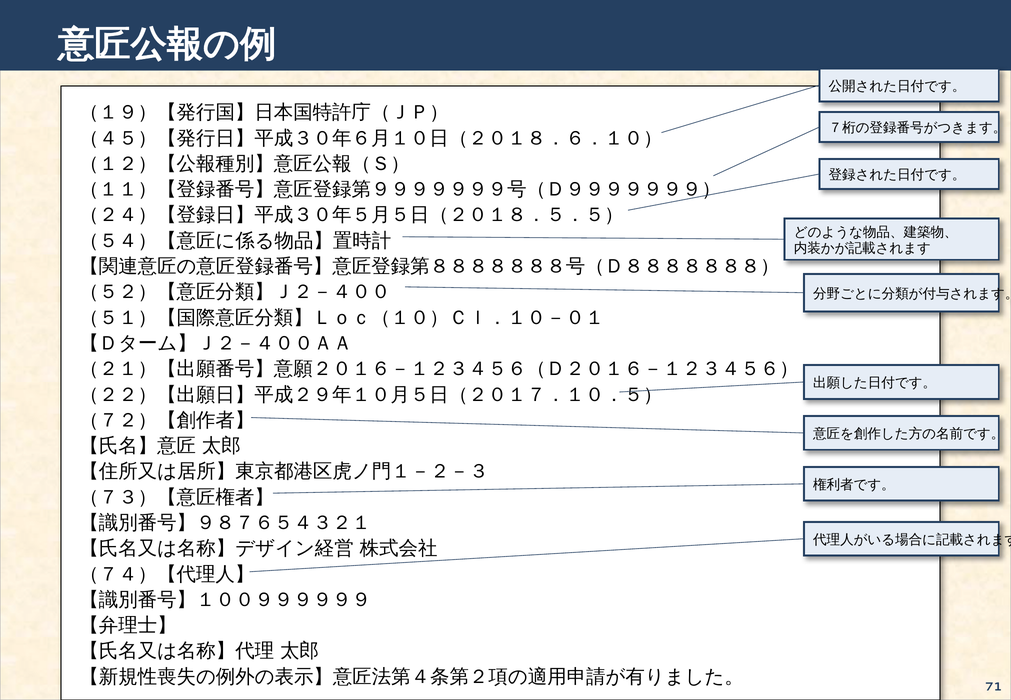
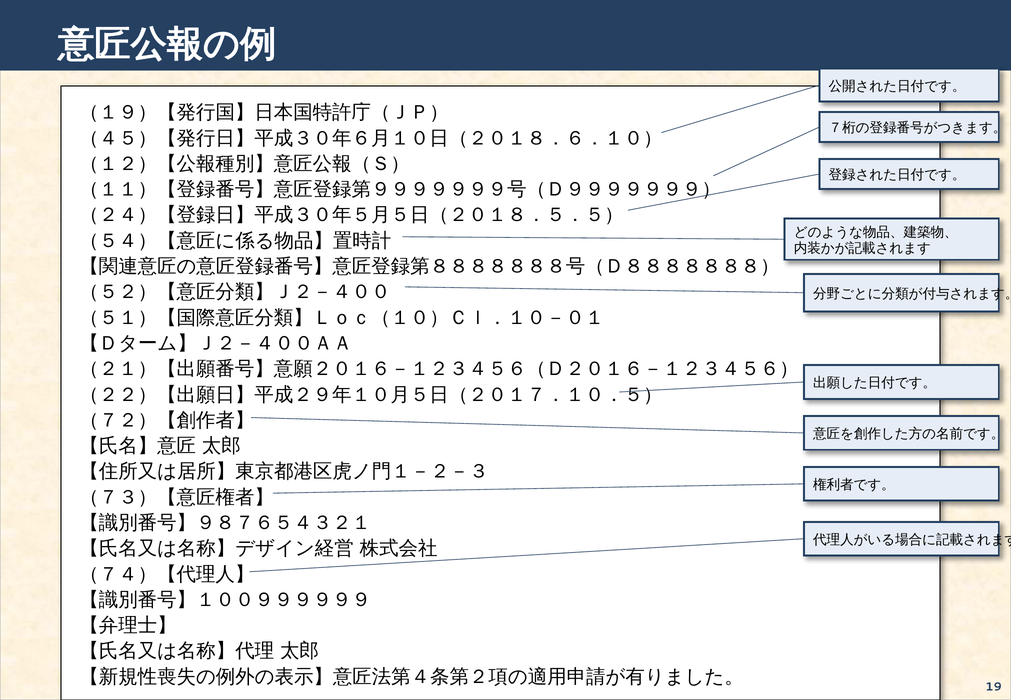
71: 71 -> 19
